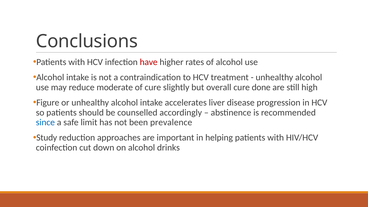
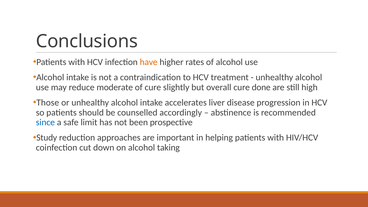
have colour: red -> orange
Figure: Figure -> Those
prevalence: prevalence -> prospective
drinks: drinks -> taking
